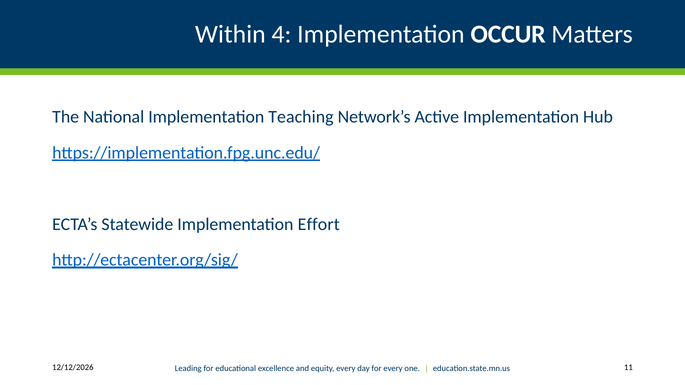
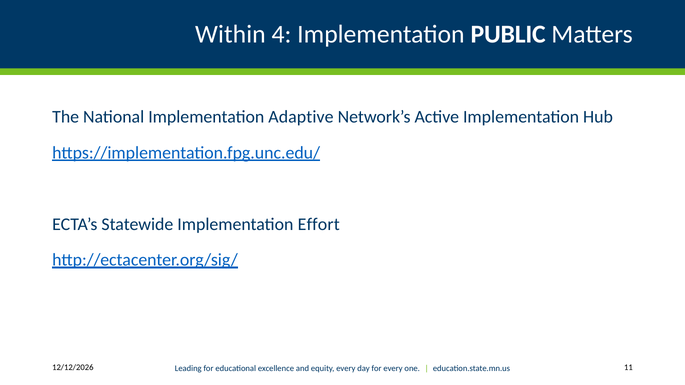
OCCUR: OCCUR -> PUBLIC
Teaching: Teaching -> Adaptive
